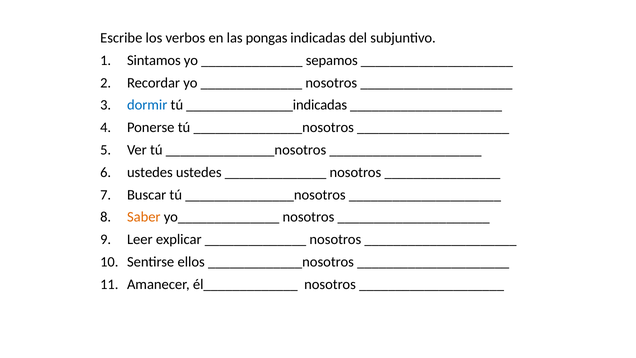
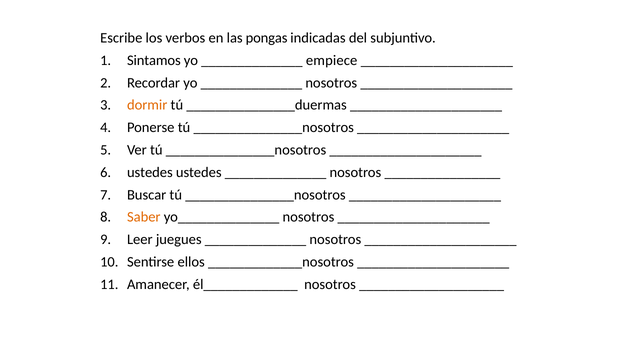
sepamos: sepamos -> empiece
dormir colour: blue -> orange
_______________indicadas: _______________indicadas -> _______________duermas
explicar: explicar -> juegues
